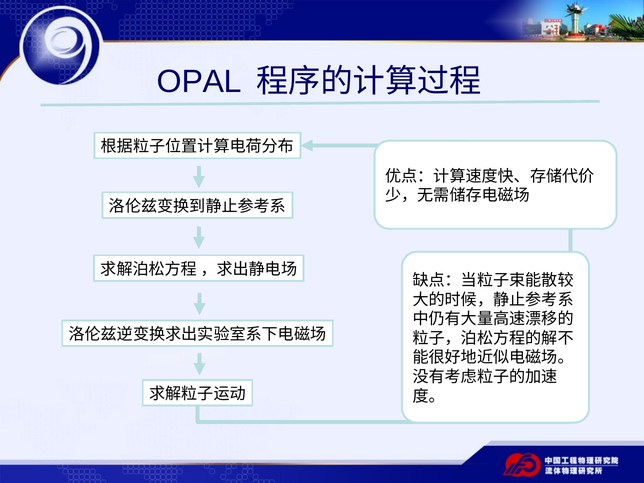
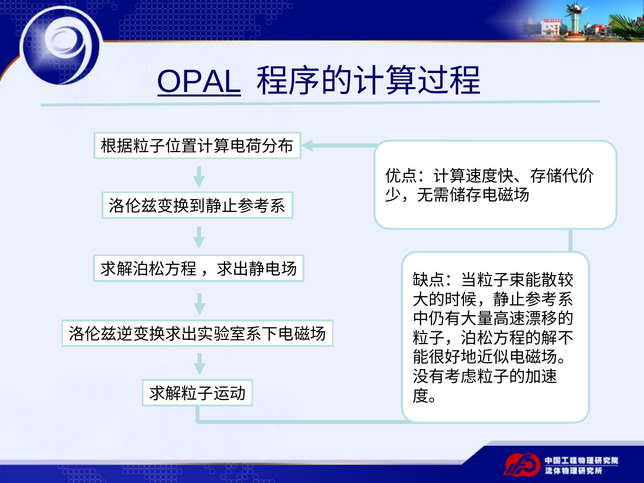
OPAL underline: none -> present
